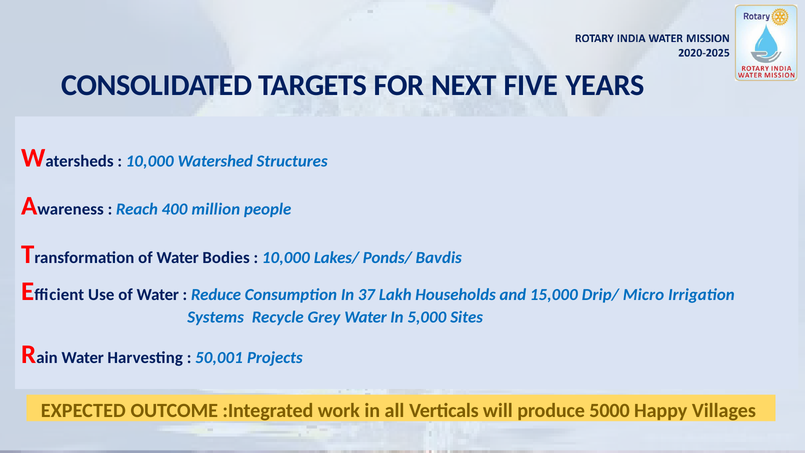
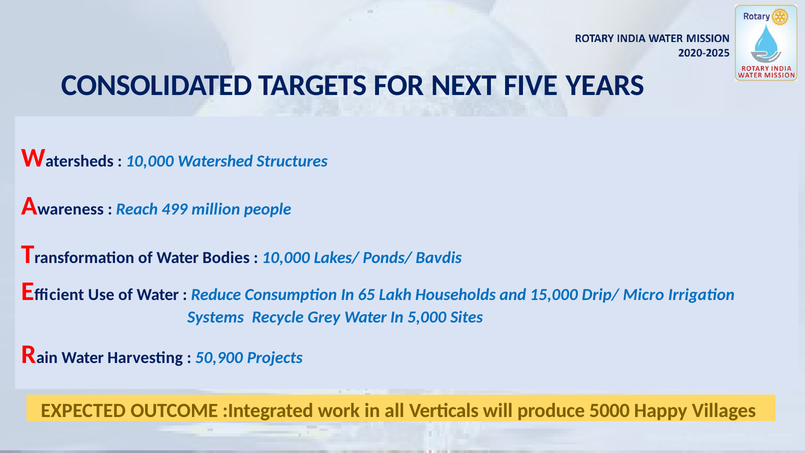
400: 400 -> 499
37: 37 -> 65
50,001: 50,001 -> 50,900
